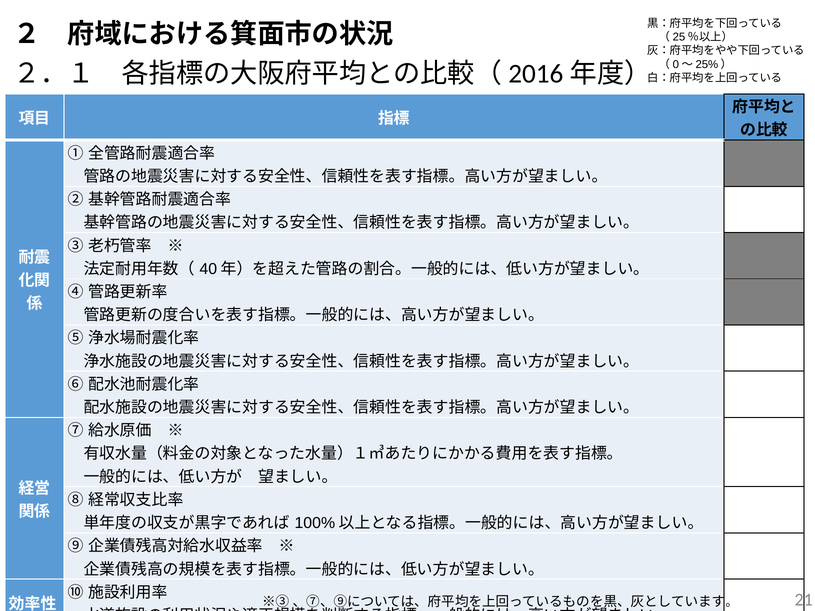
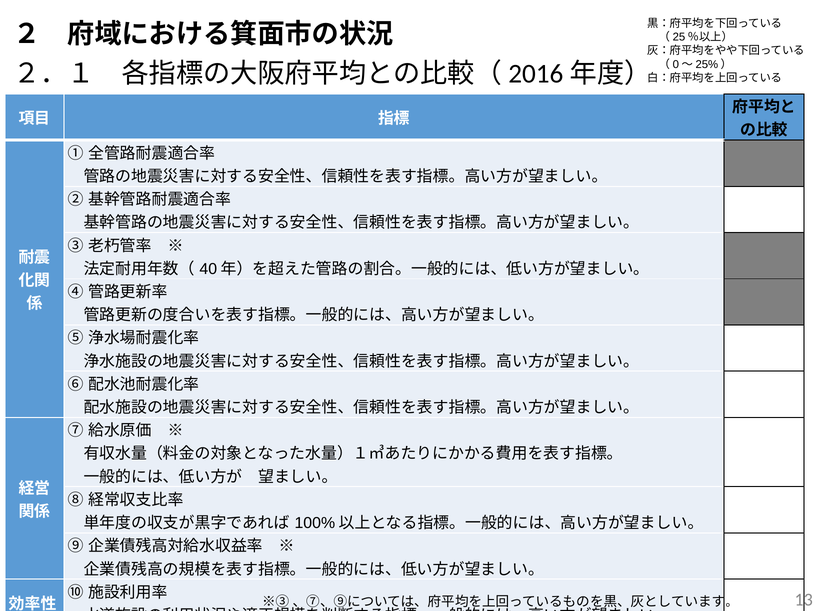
21: 21 -> 13
